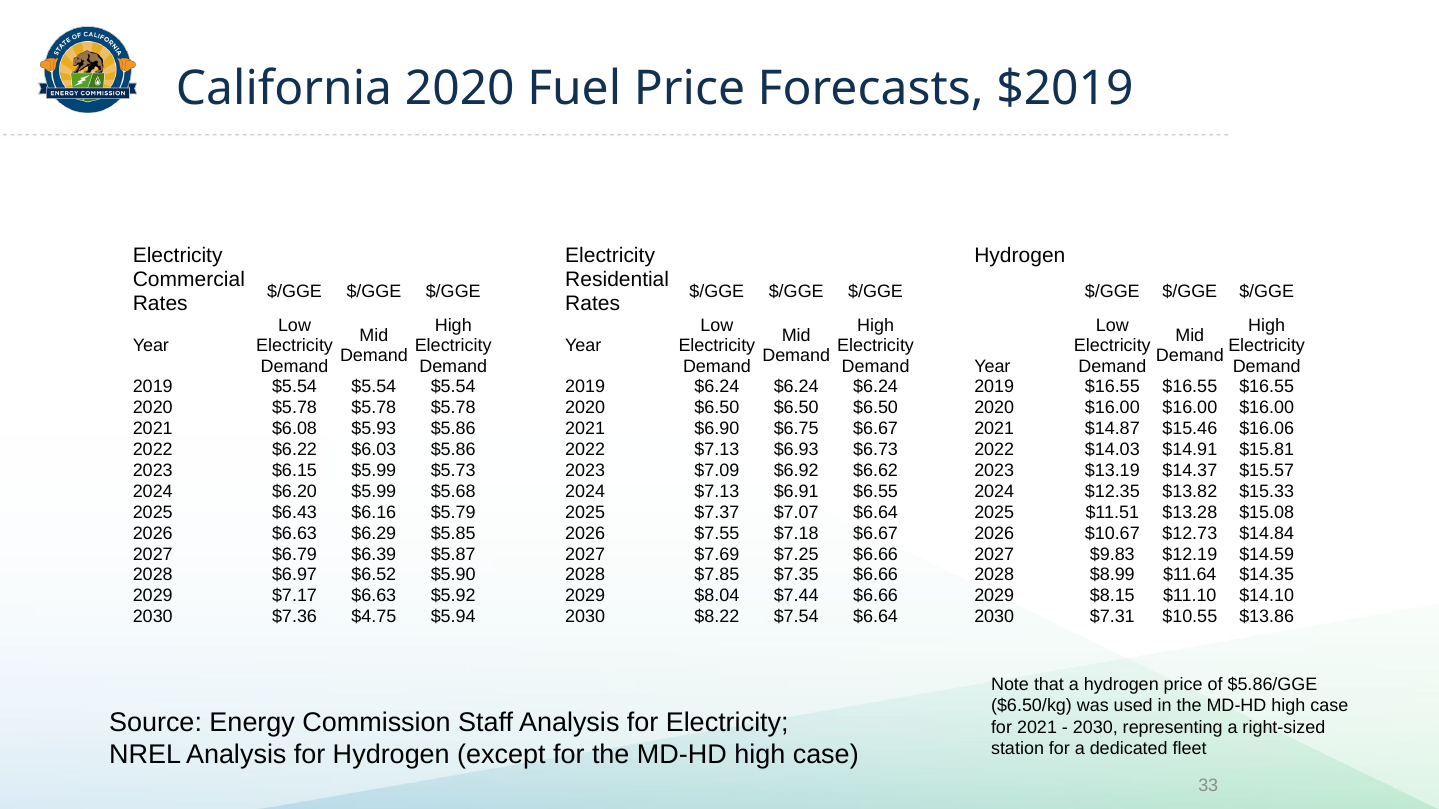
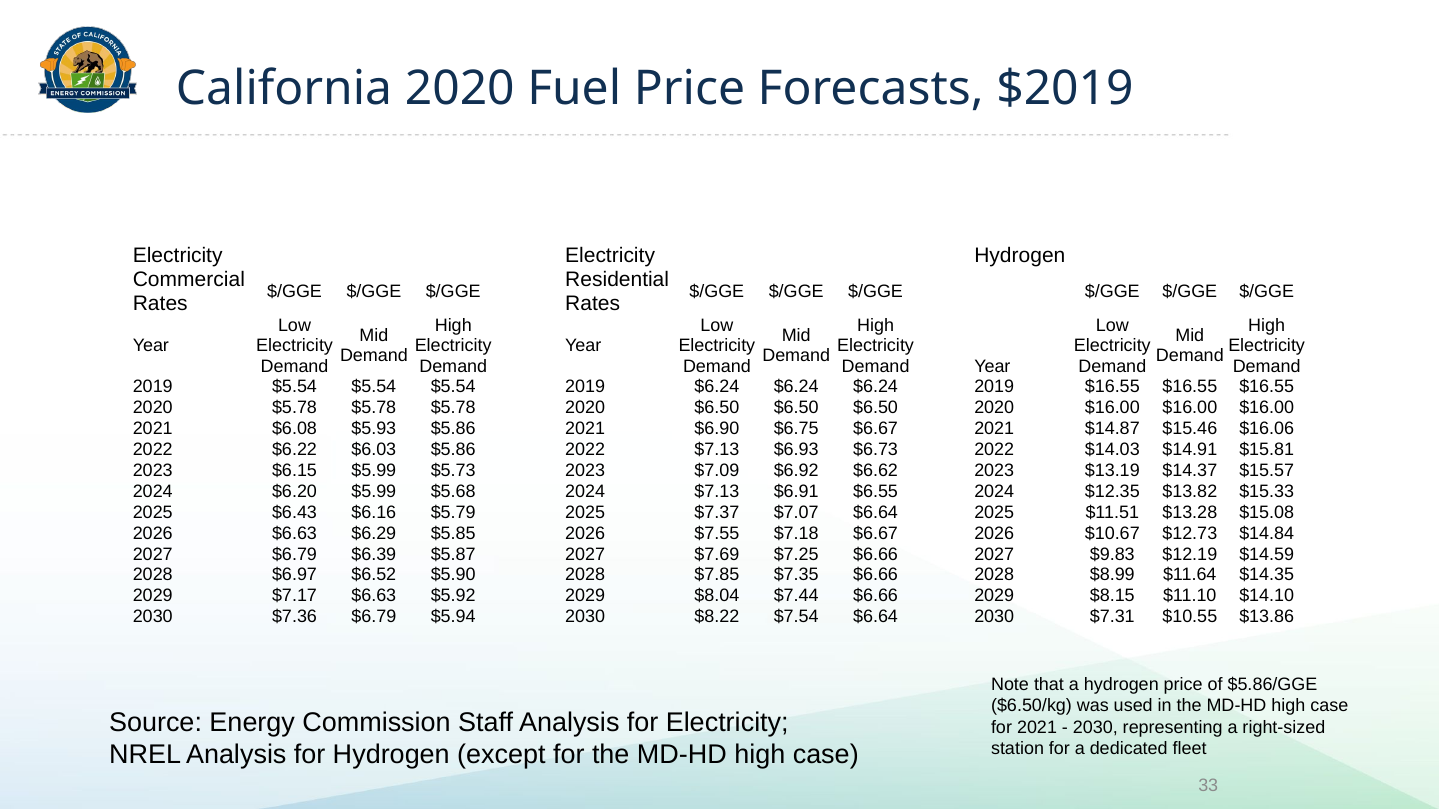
$7.36 $4.75: $4.75 -> $6.79
